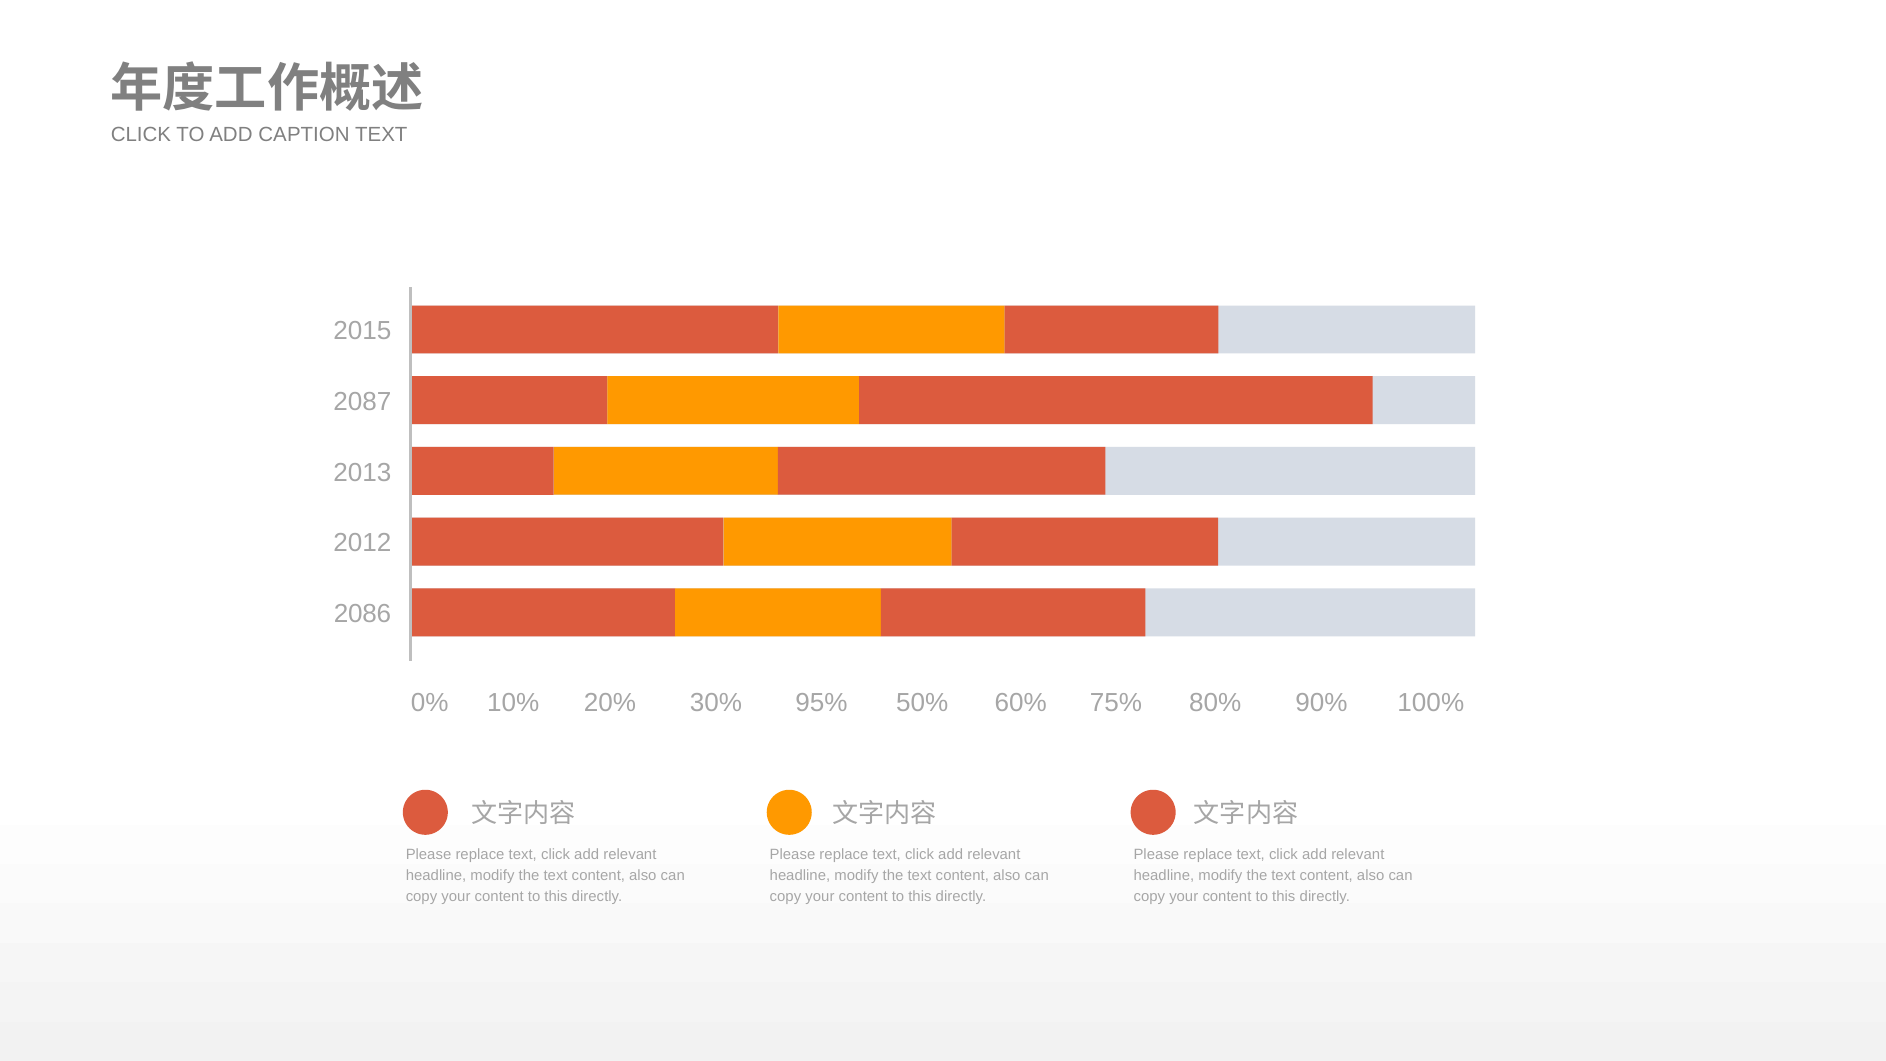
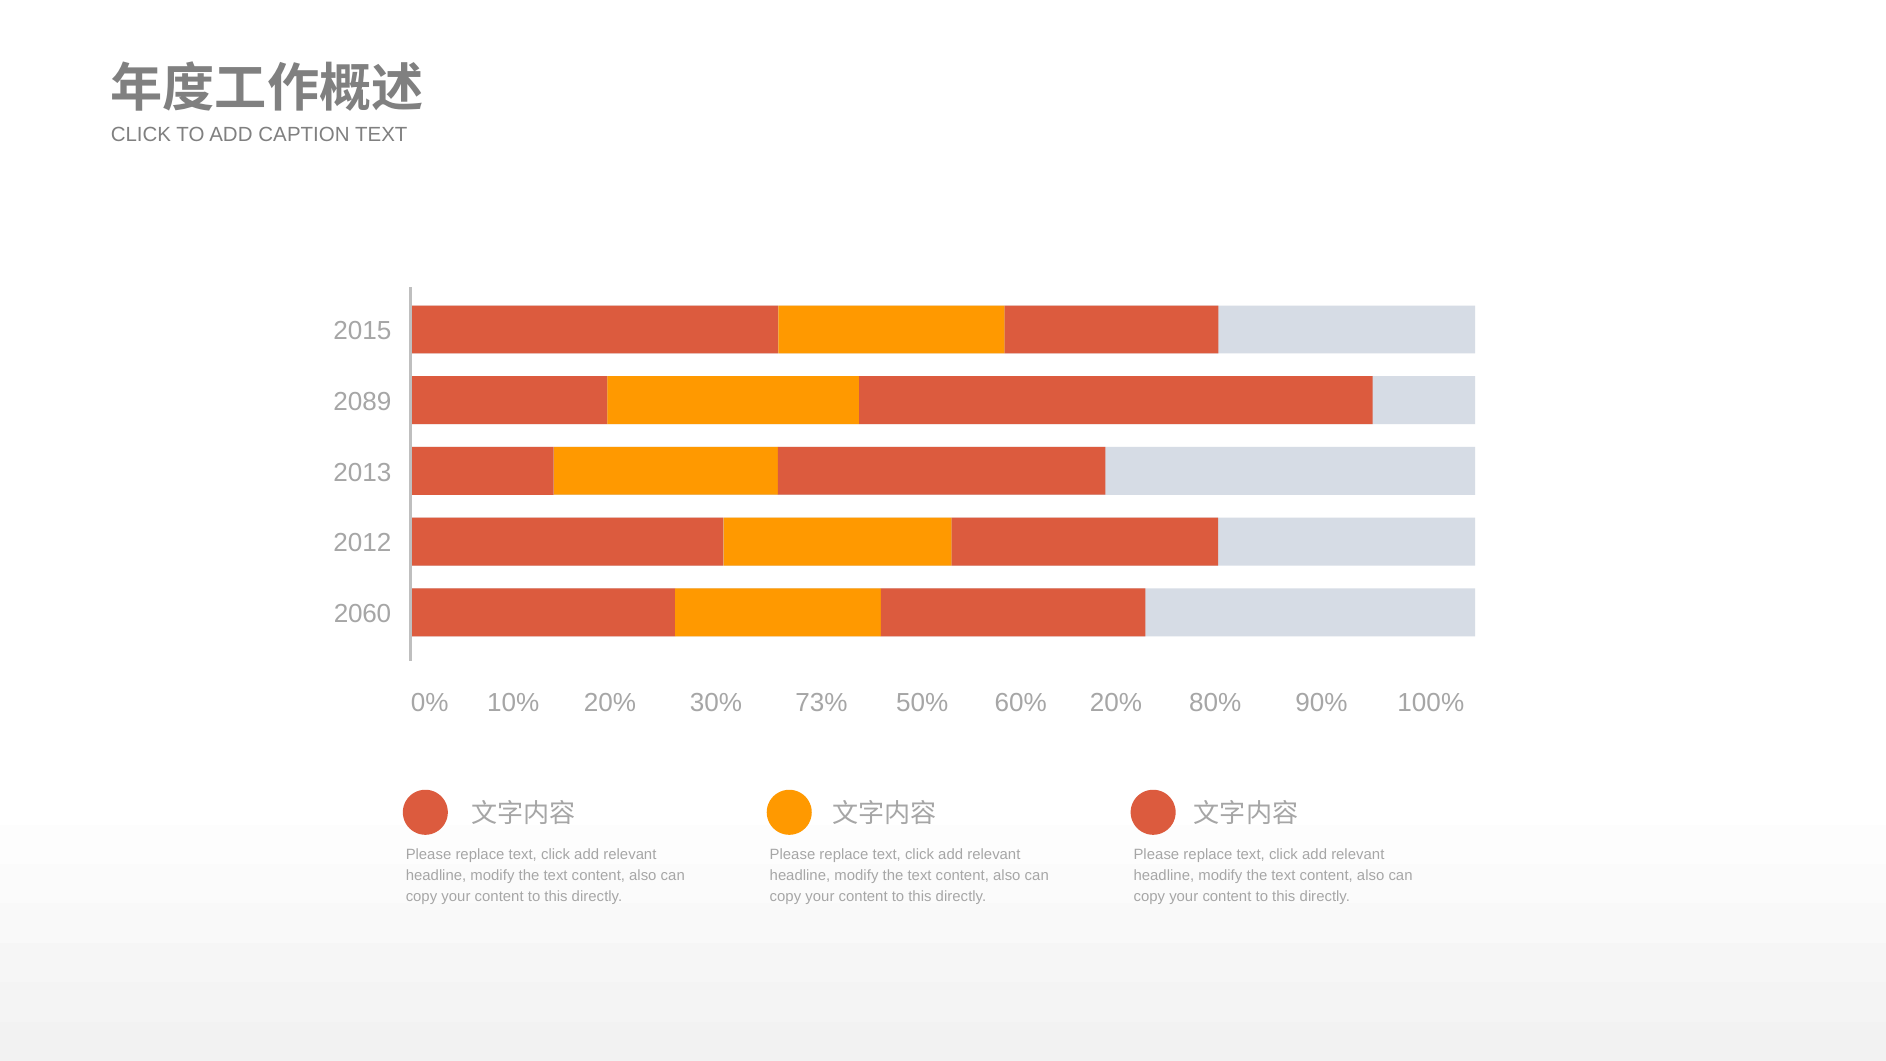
2087: 2087 -> 2089
2086: 2086 -> 2060
95%: 95% -> 73%
20% 75%: 75% -> 20%
